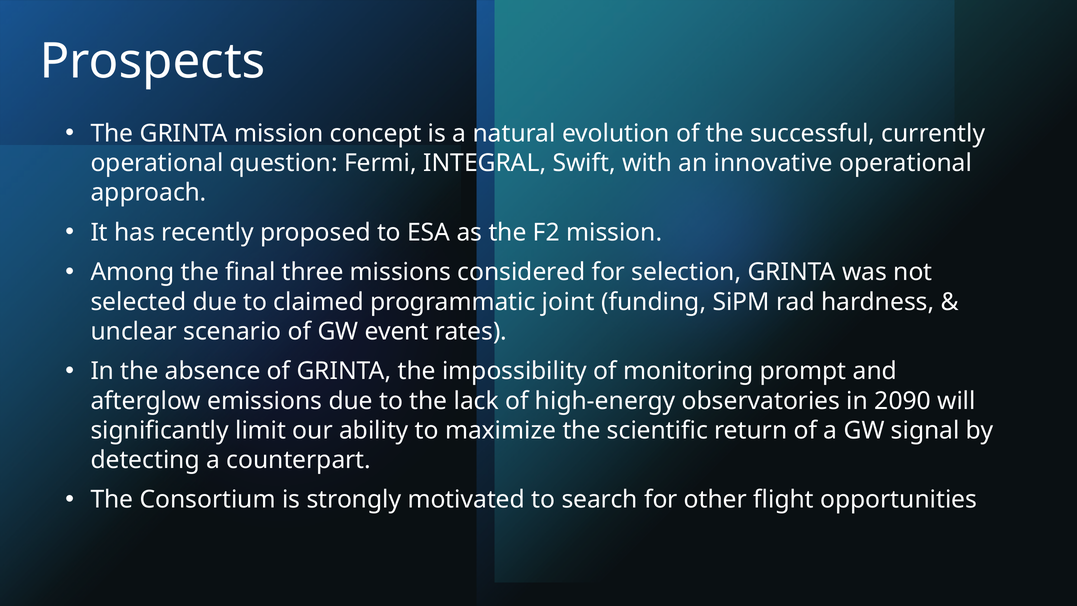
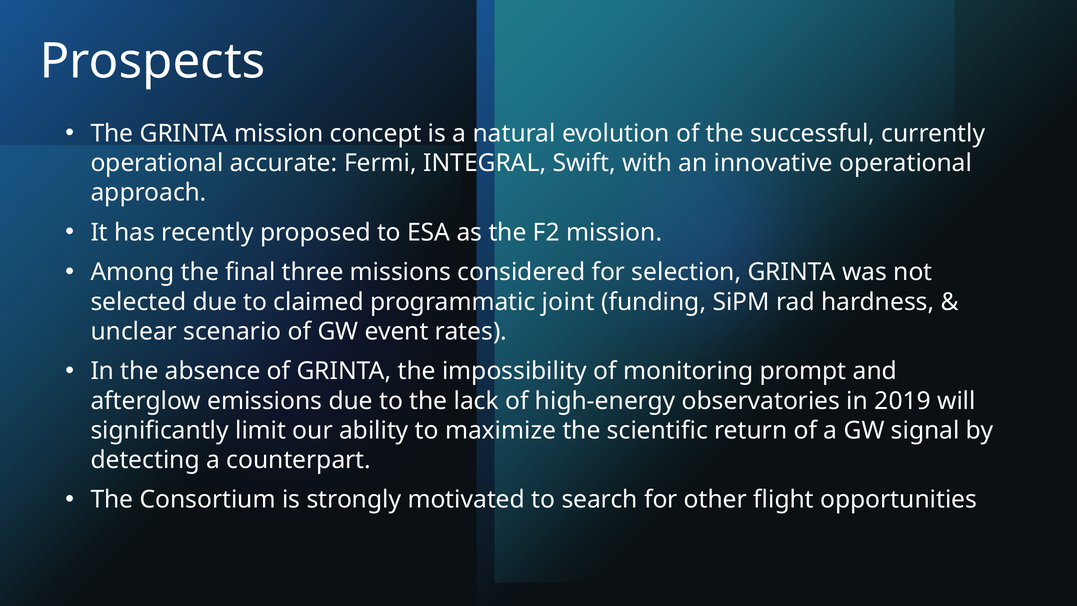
question: question -> accurate
2090: 2090 -> 2019
